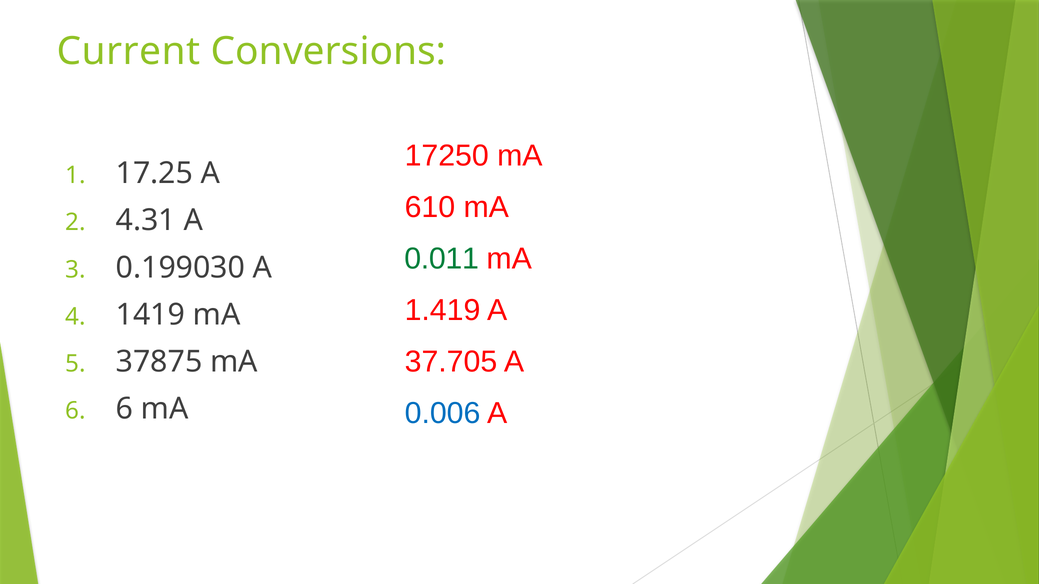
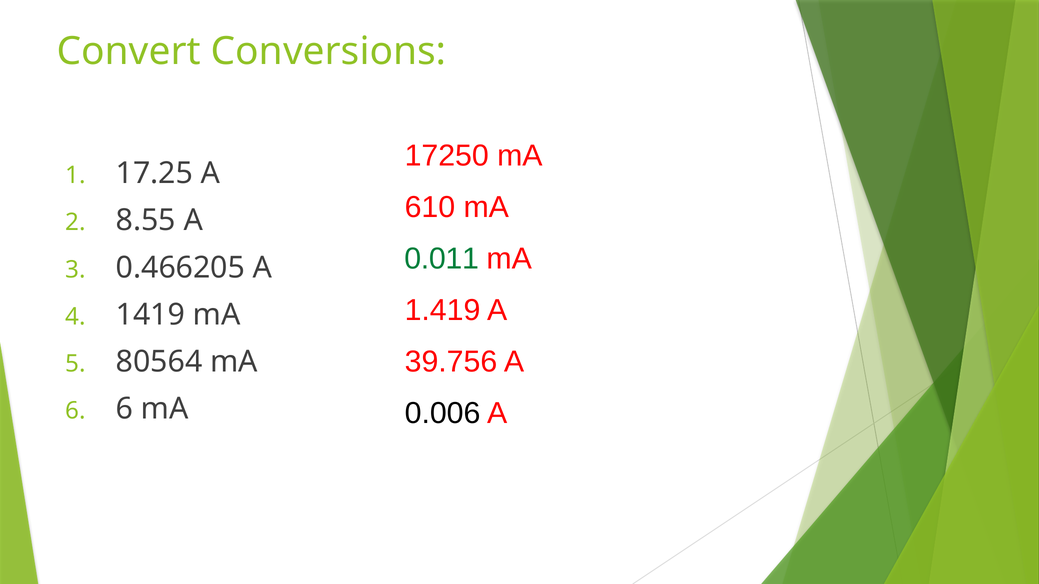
Current: Current -> Convert
4.31: 4.31 -> 8.55
0.199030: 0.199030 -> 0.466205
37.705: 37.705 -> 39.756
37875: 37875 -> 80564
0.006 colour: blue -> black
